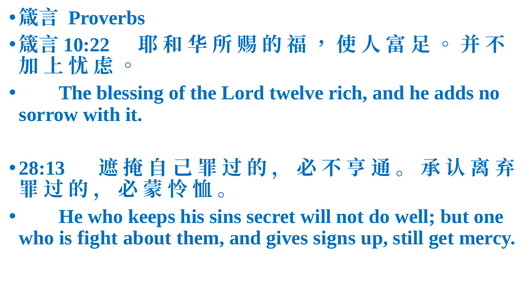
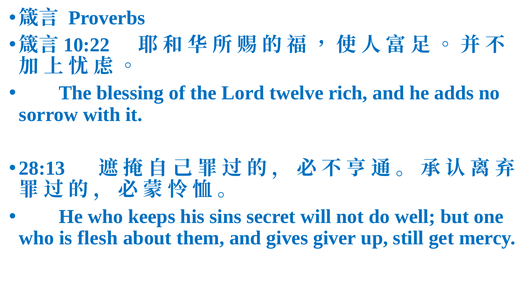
fight: fight -> flesh
signs: signs -> giver
